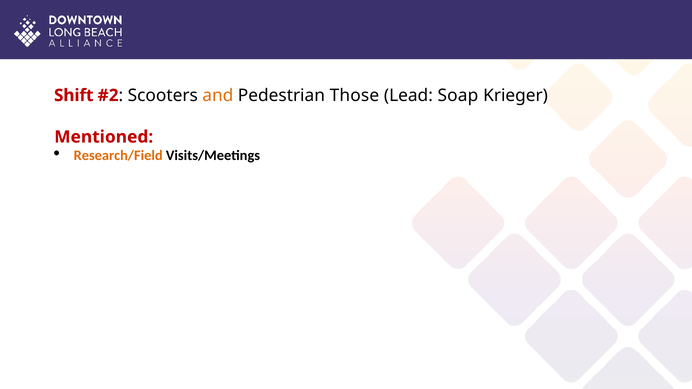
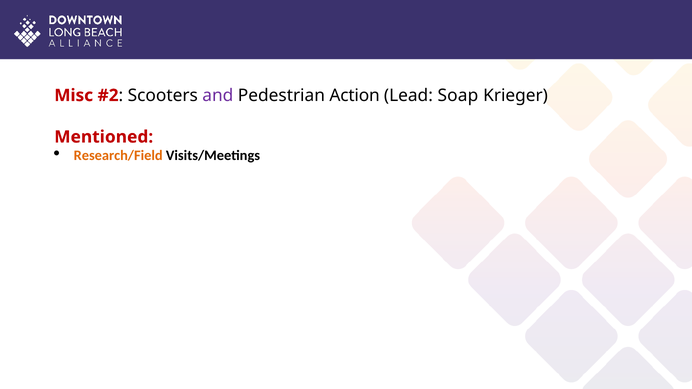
Shift: Shift -> Misc
and colour: orange -> purple
Those: Those -> Action
